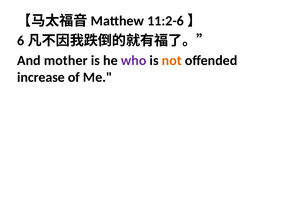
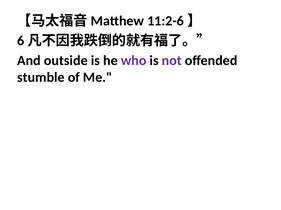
mother: mother -> outside
not colour: orange -> purple
increase: increase -> stumble
